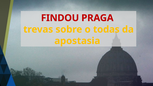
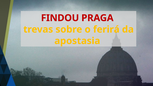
todas: todas -> ferirá
